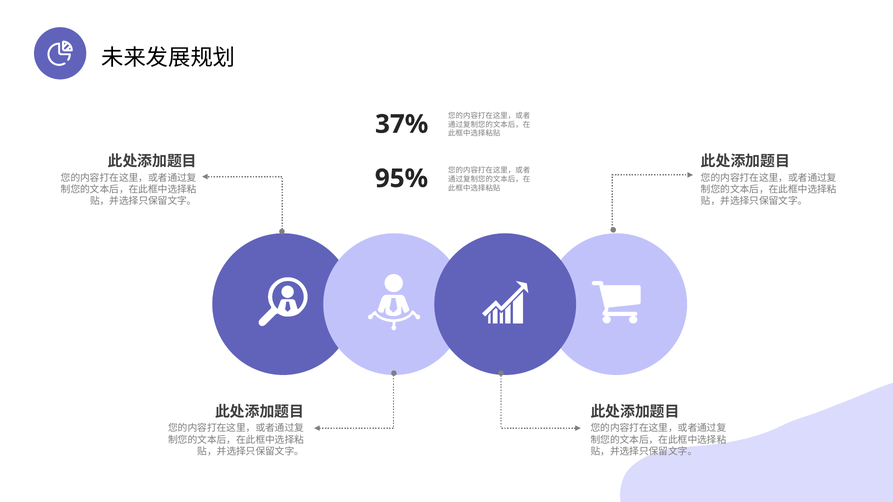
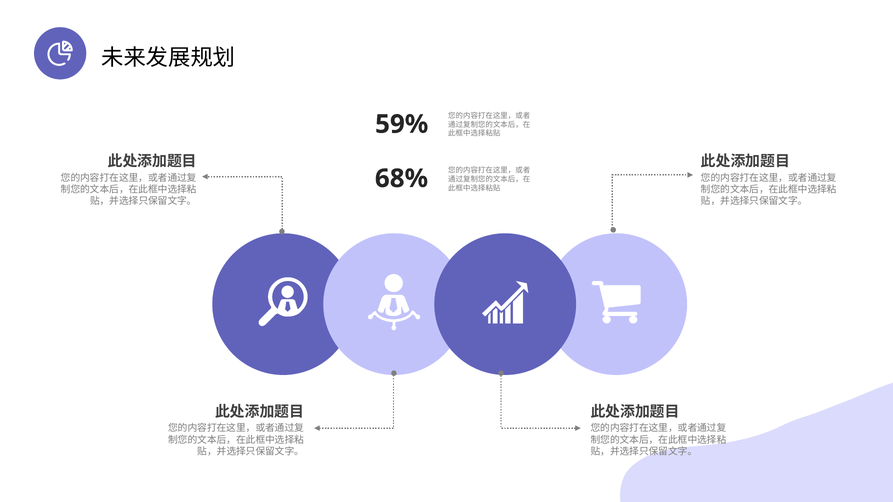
37%: 37% -> 59%
95%: 95% -> 68%
